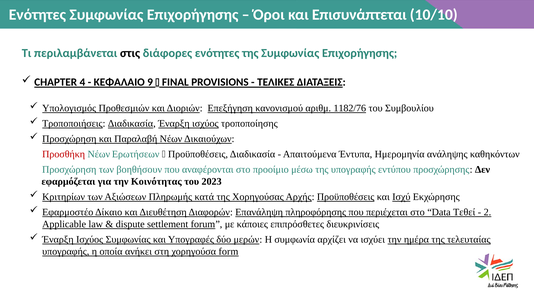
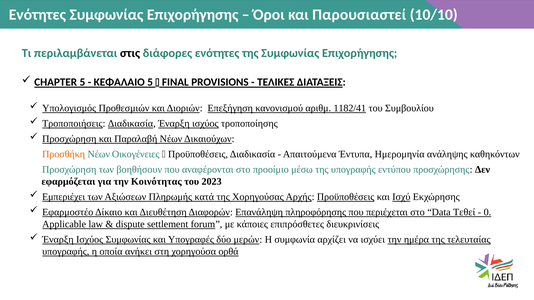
Επισυνάπτεται: Επισυνάπτεται -> Παρουσιαστεί
CHAPTER 4: 4 -> 5
ΚΕΦΑΛΑΙΟ 9: 9 -> 5
1182/76: 1182/76 -> 1182/41
Προσθήκη colour: red -> orange
Ερωτήσεων: Ερωτήσεων -> Οικογένειες
Κριτηρίων: Κριτηρίων -> Εμπεριέχει
2: 2 -> 0
form: form -> ορθά
